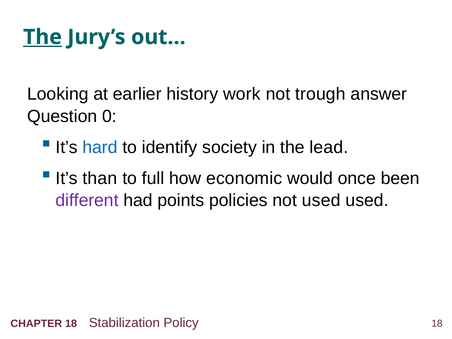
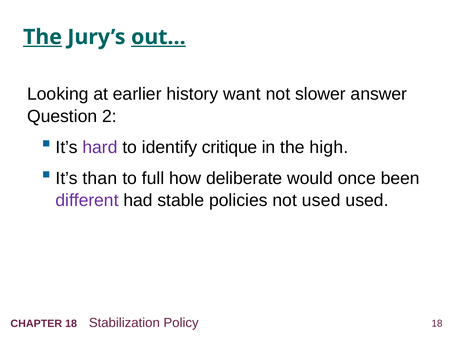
out… underline: none -> present
work: work -> want
trough: trough -> slower
0: 0 -> 2
hard colour: blue -> purple
society: society -> critique
lead: lead -> high
economic: economic -> deliberate
points: points -> stable
